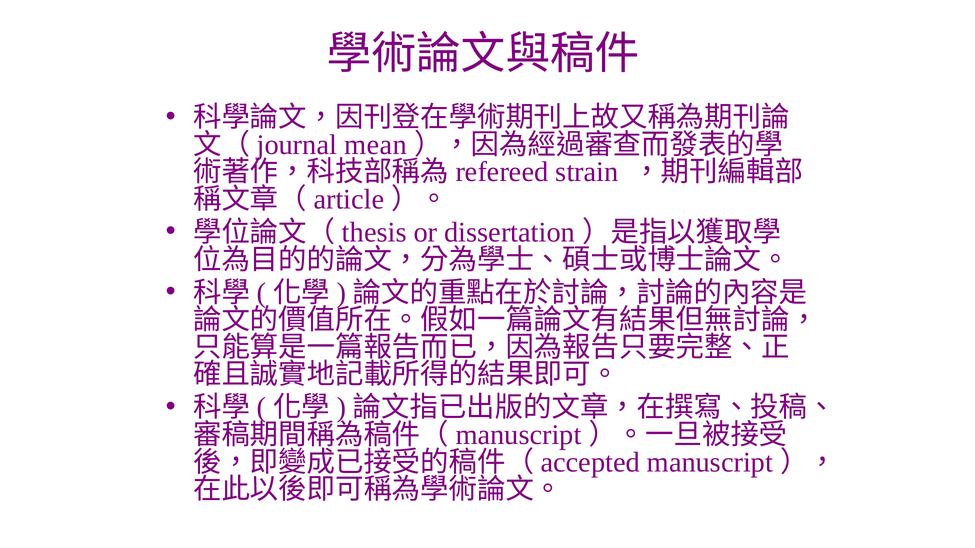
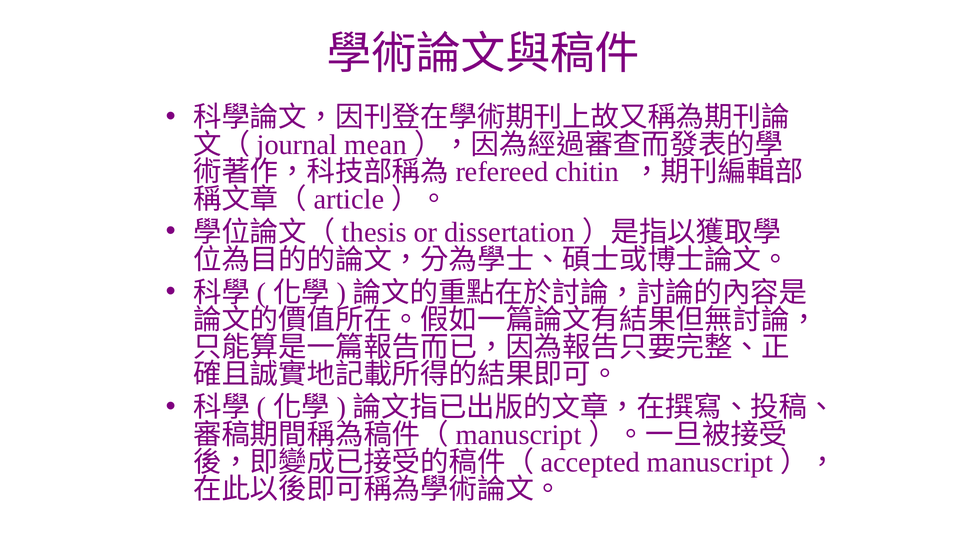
strain: strain -> chitin
